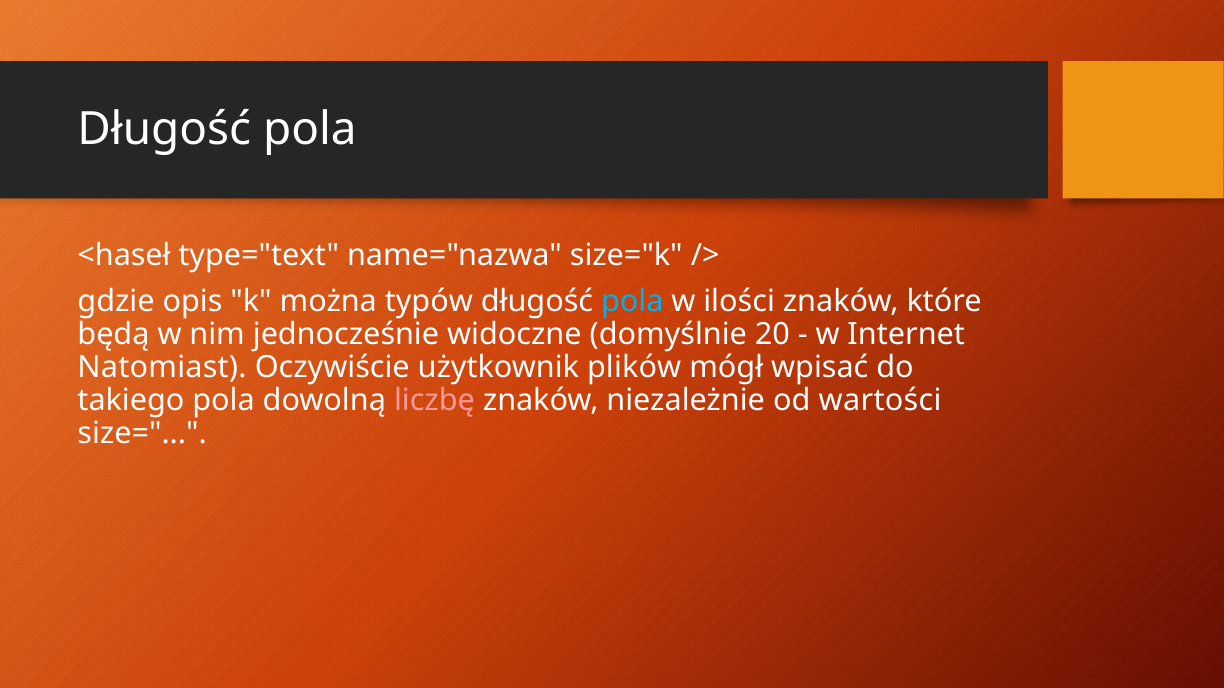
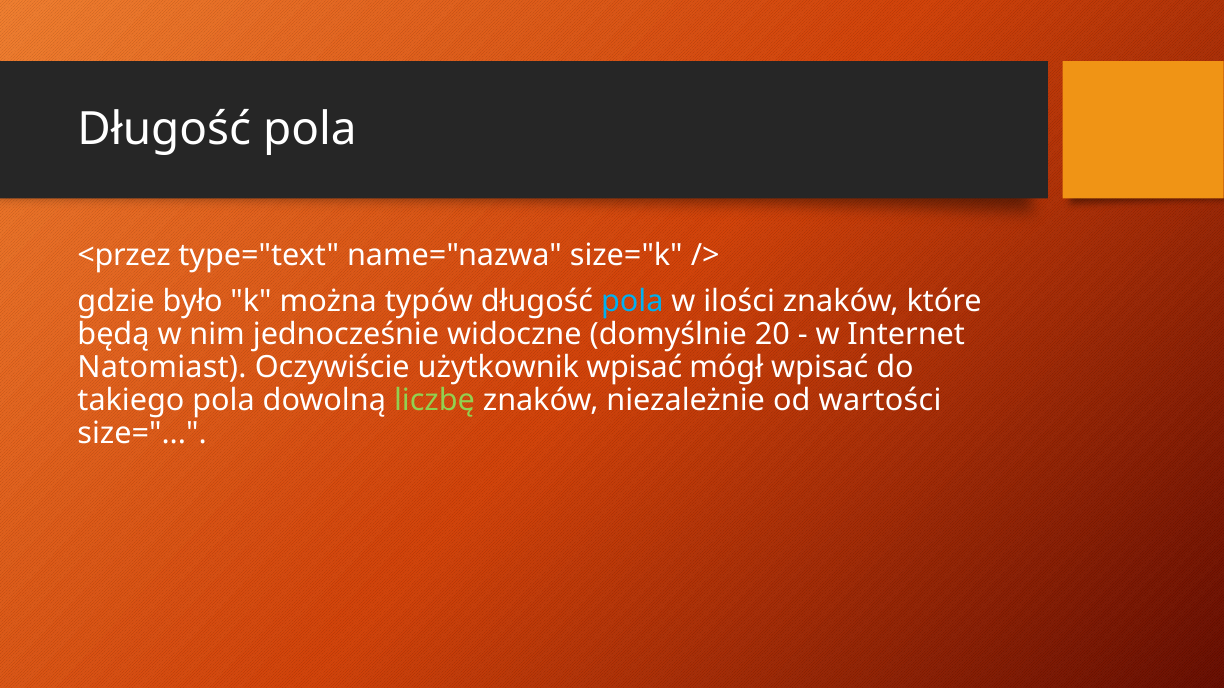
<haseł: <haseł -> <przez
opis: opis -> było
użytkownik plików: plików -> wpisać
liczbę colour: pink -> light green
